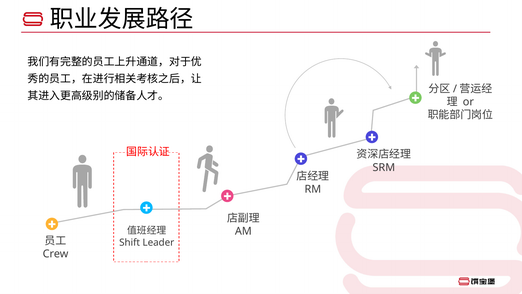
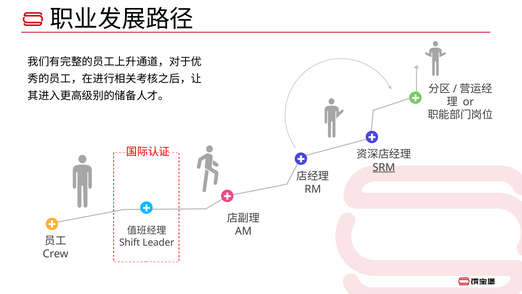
SRM underline: none -> present
